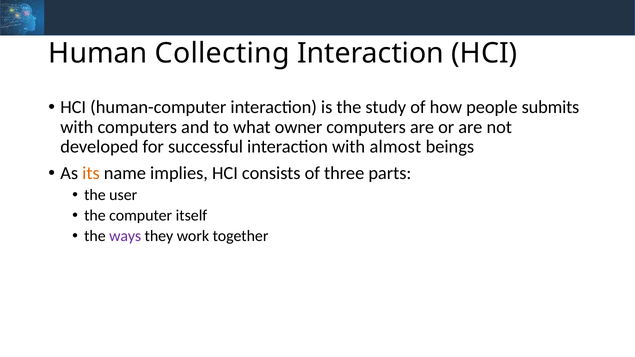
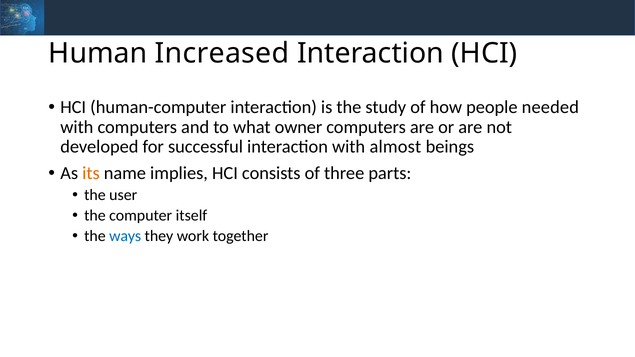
Collecting: Collecting -> Increased
submits: submits -> needed
ways colour: purple -> blue
